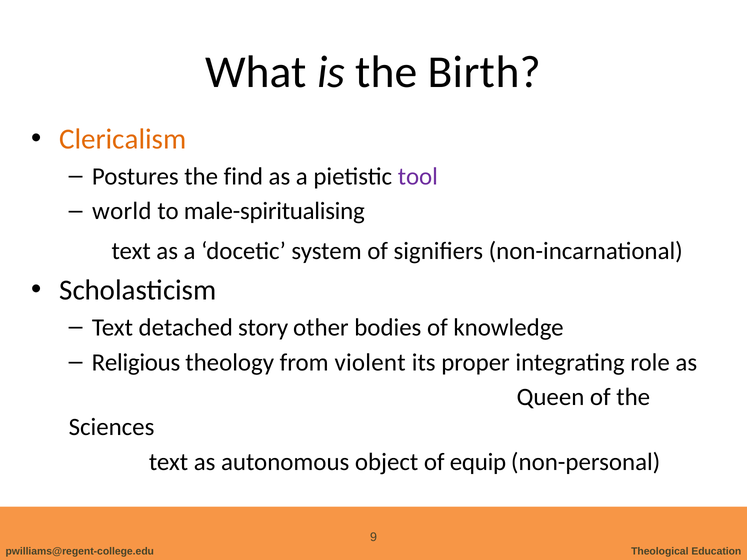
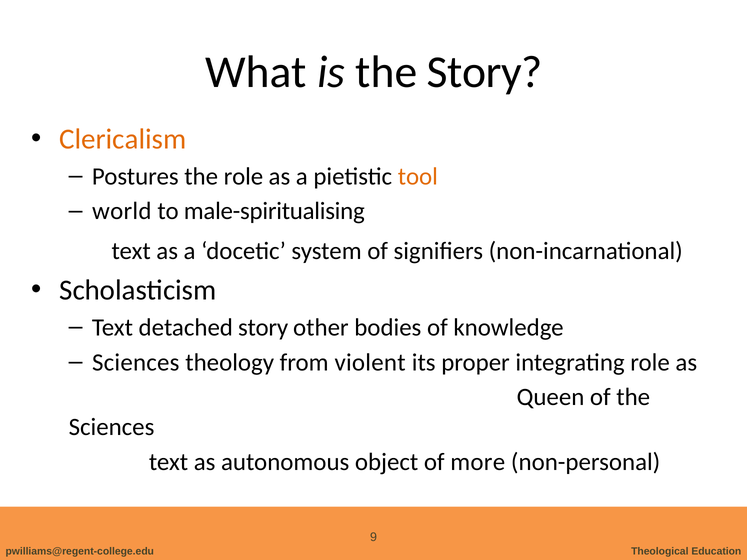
the Birth: Birth -> Story
the find: find -> role
tool colour: purple -> orange
Religious at (136, 362): Religious -> Sciences
equip: equip -> more
